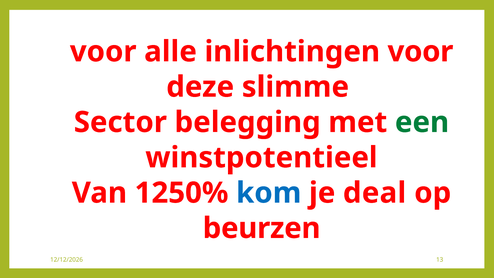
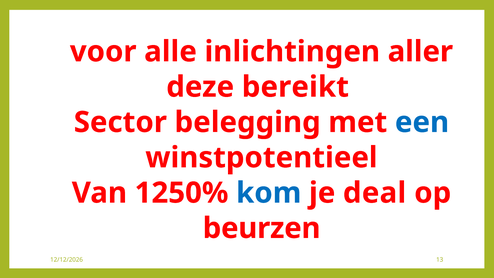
inlichtingen voor: voor -> aller
slimme: slimme -> bereikt
een colour: green -> blue
